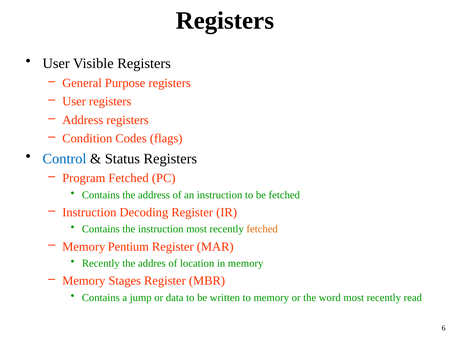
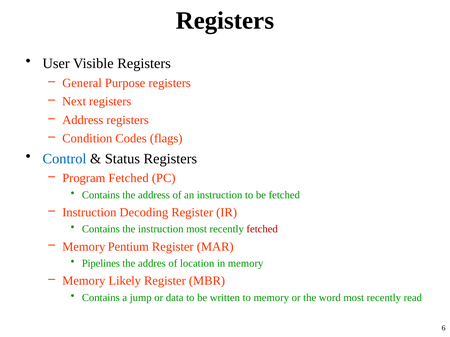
User at (74, 102): User -> Next
fetched at (262, 229) colour: orange -> red
Recently at (101, 264): Recently -> Pipelines
Stages: Stages -> Likely
